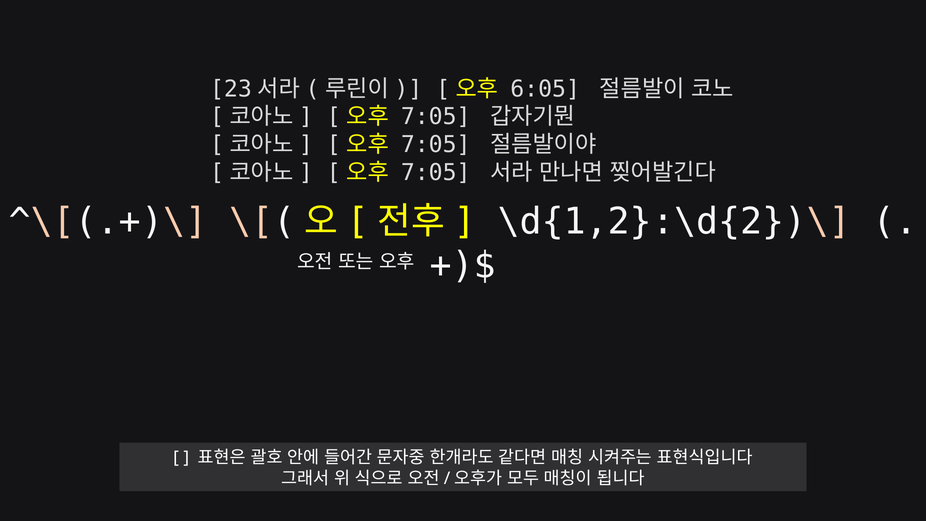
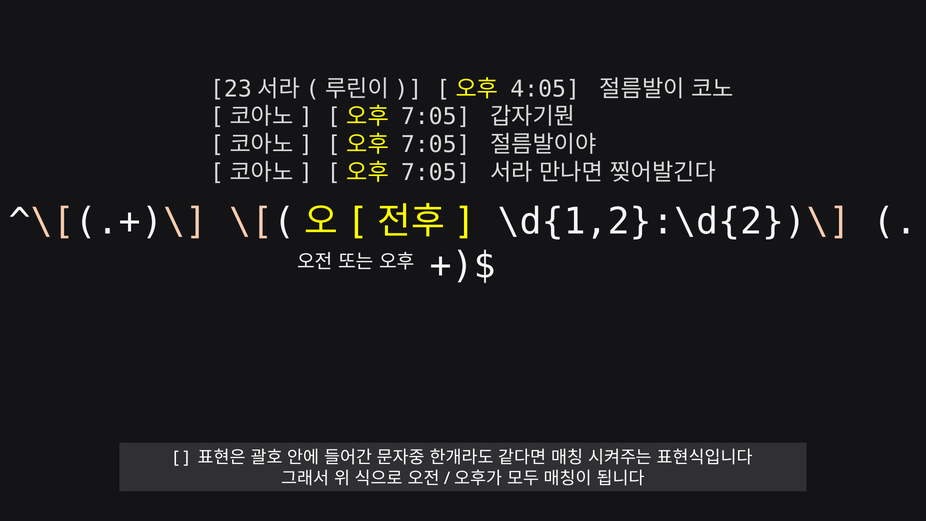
6:05: 6:05 -> 4:05
